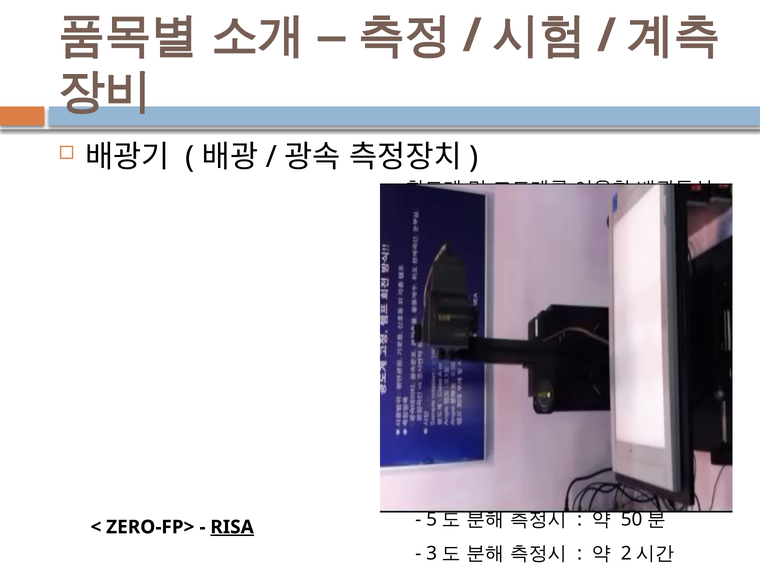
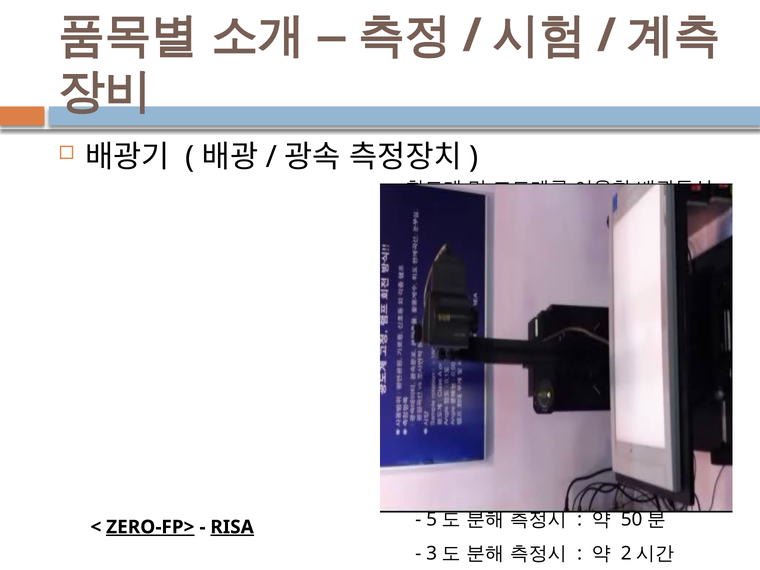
ZERO-FP> underline: none -> present
